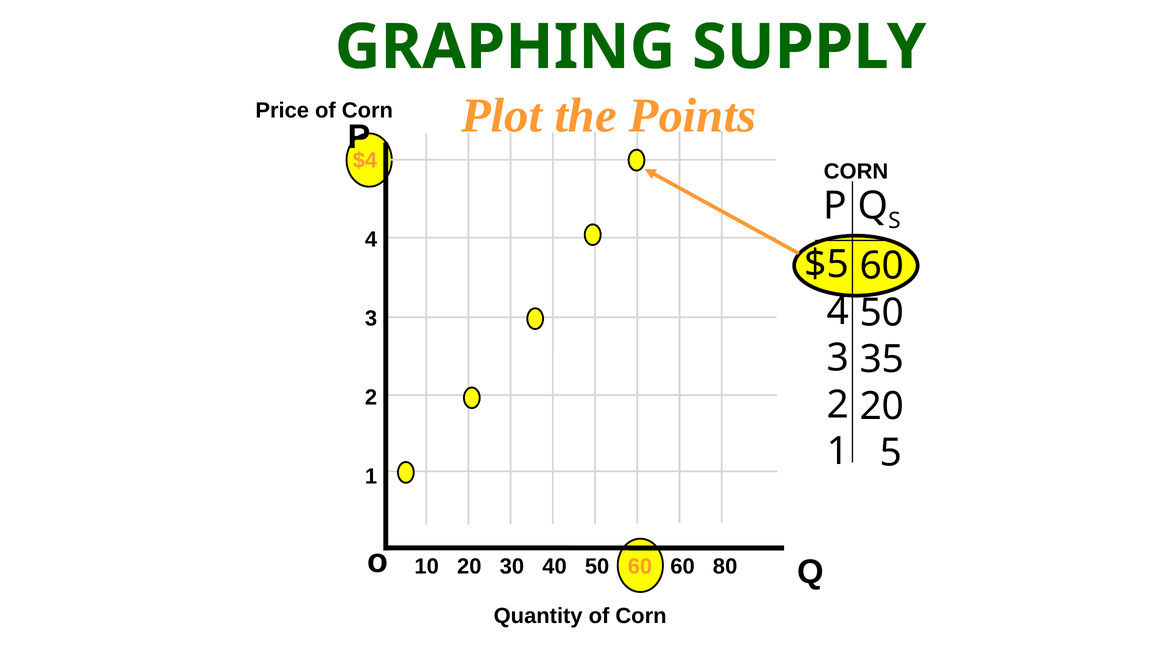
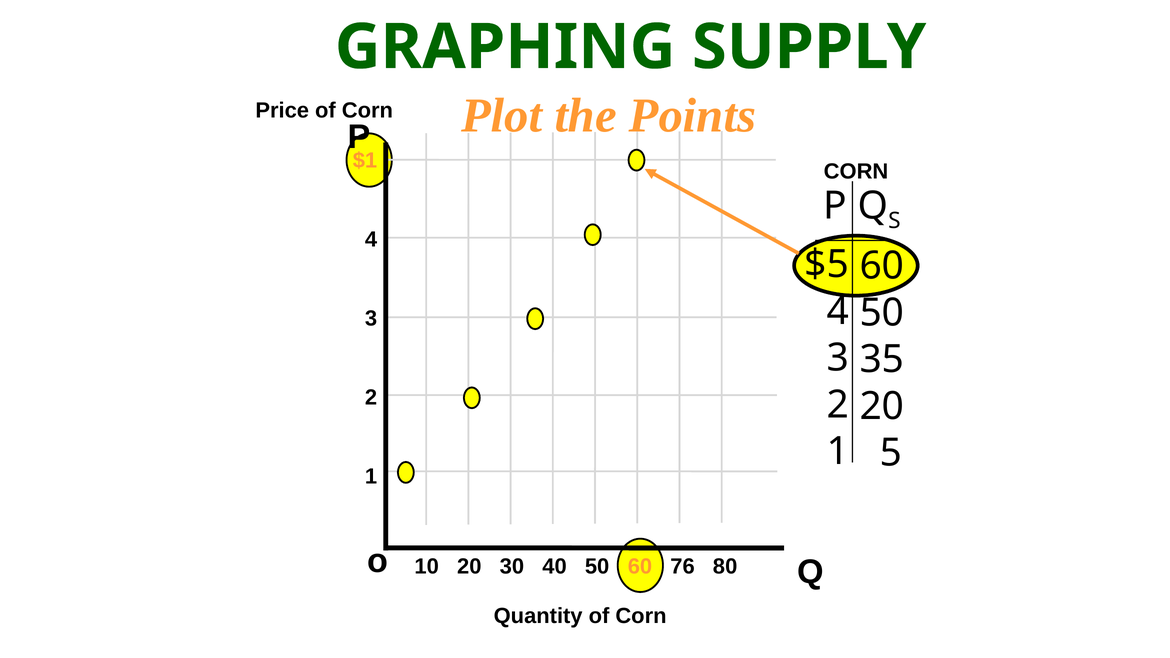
$4: $4 -> $1
60 60: 60 -> 76
